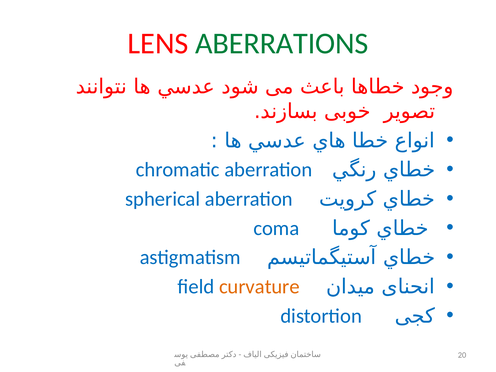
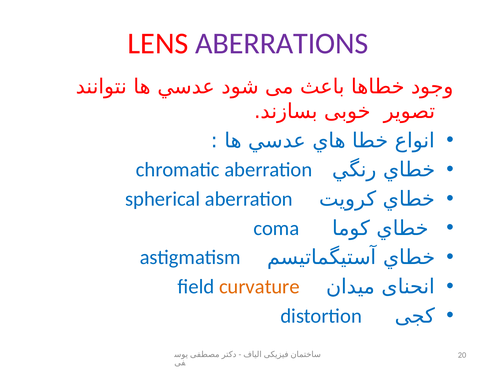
ABERRATIONS colour: green -> purple
